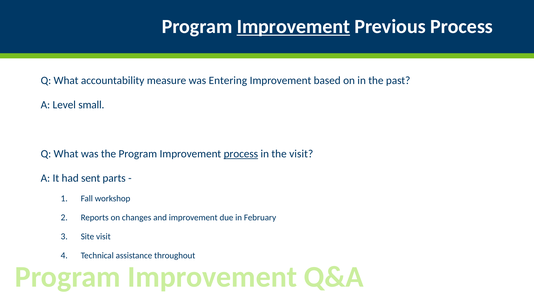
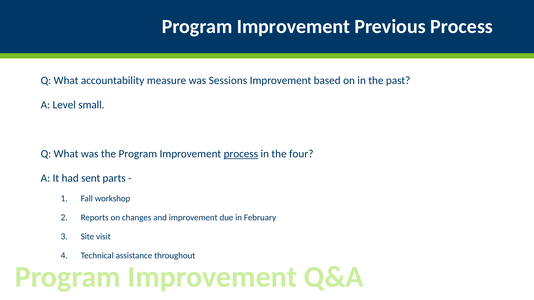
Improvement at (293, 27) underline: present -> none
Entering: Entering -> Sessions
the visit: visit -> four
